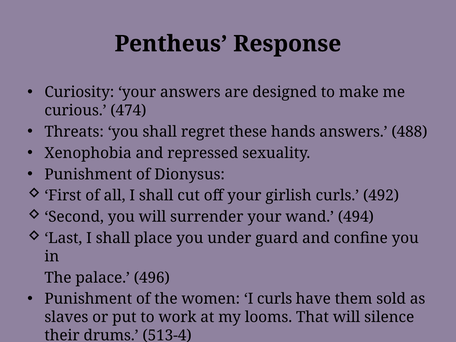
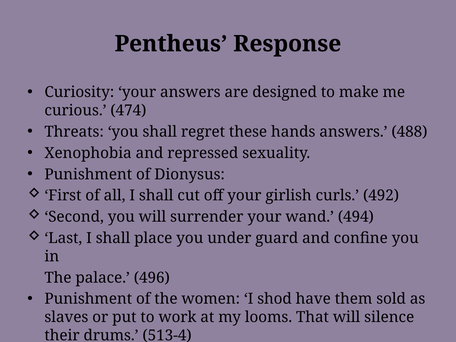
I curls: curls -> shod
